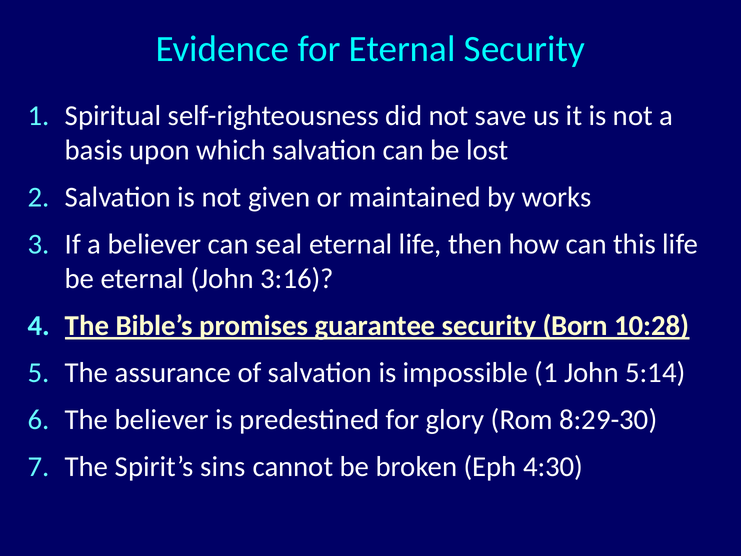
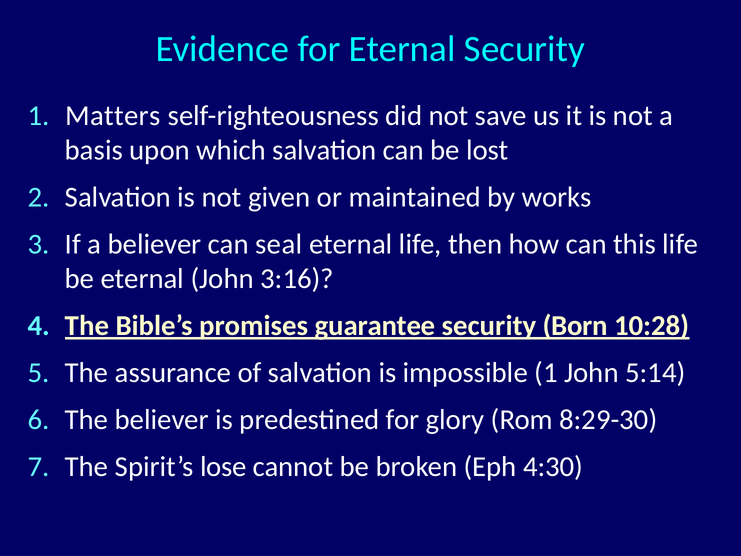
Spiritual: Spiritual -> Matters
sins: sins -> lose
